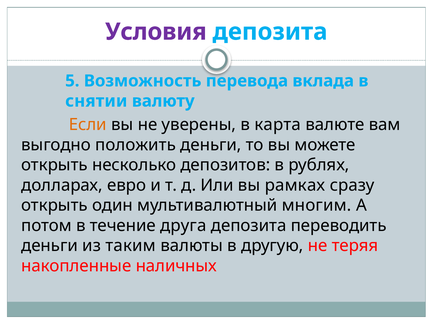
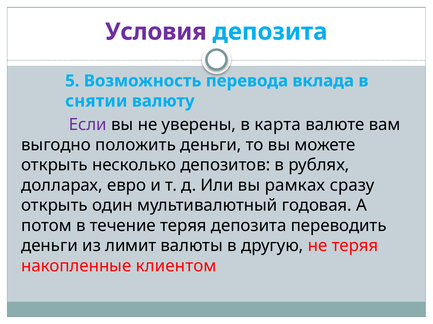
Если colour: orange -> purple
многим: многим -> годовая
течение друга: друга -> теряя
таким: таким -> лимит
наличных: наличных -> клиентом
